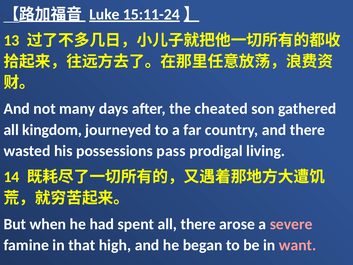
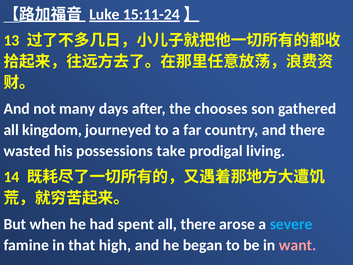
cheated: cheated -> chooses
pass: pass -> take
severe colour: pink -> light blue
